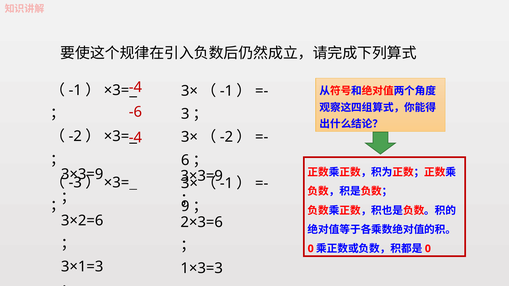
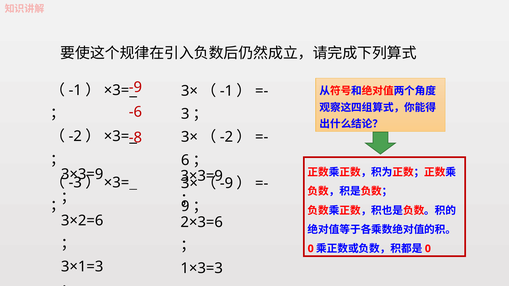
-4 at (135, 88): -4 -> -9
-4 at (135, 138): -4 -> -8
-1 at (227, 183): -1 -> -9
